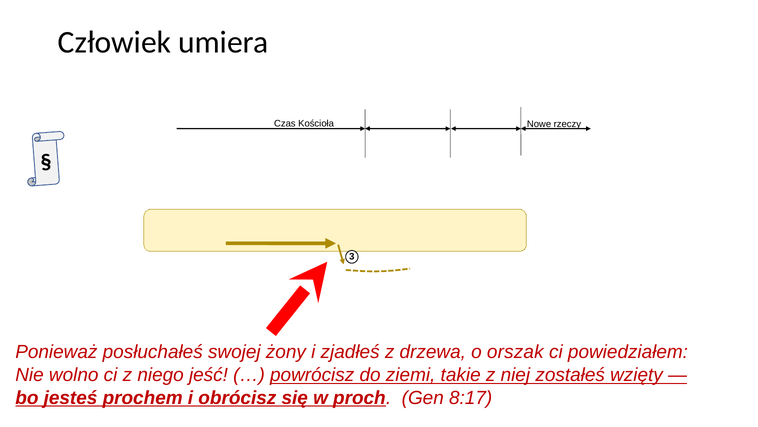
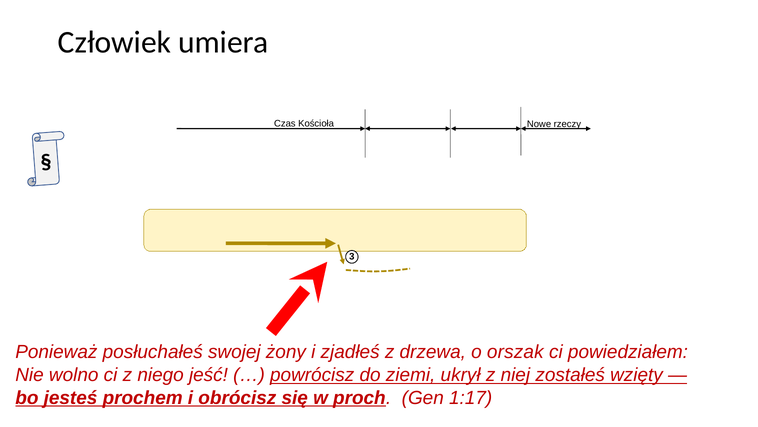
takie: takie -> ukrył
8:17: 8:17 -> 1:17
